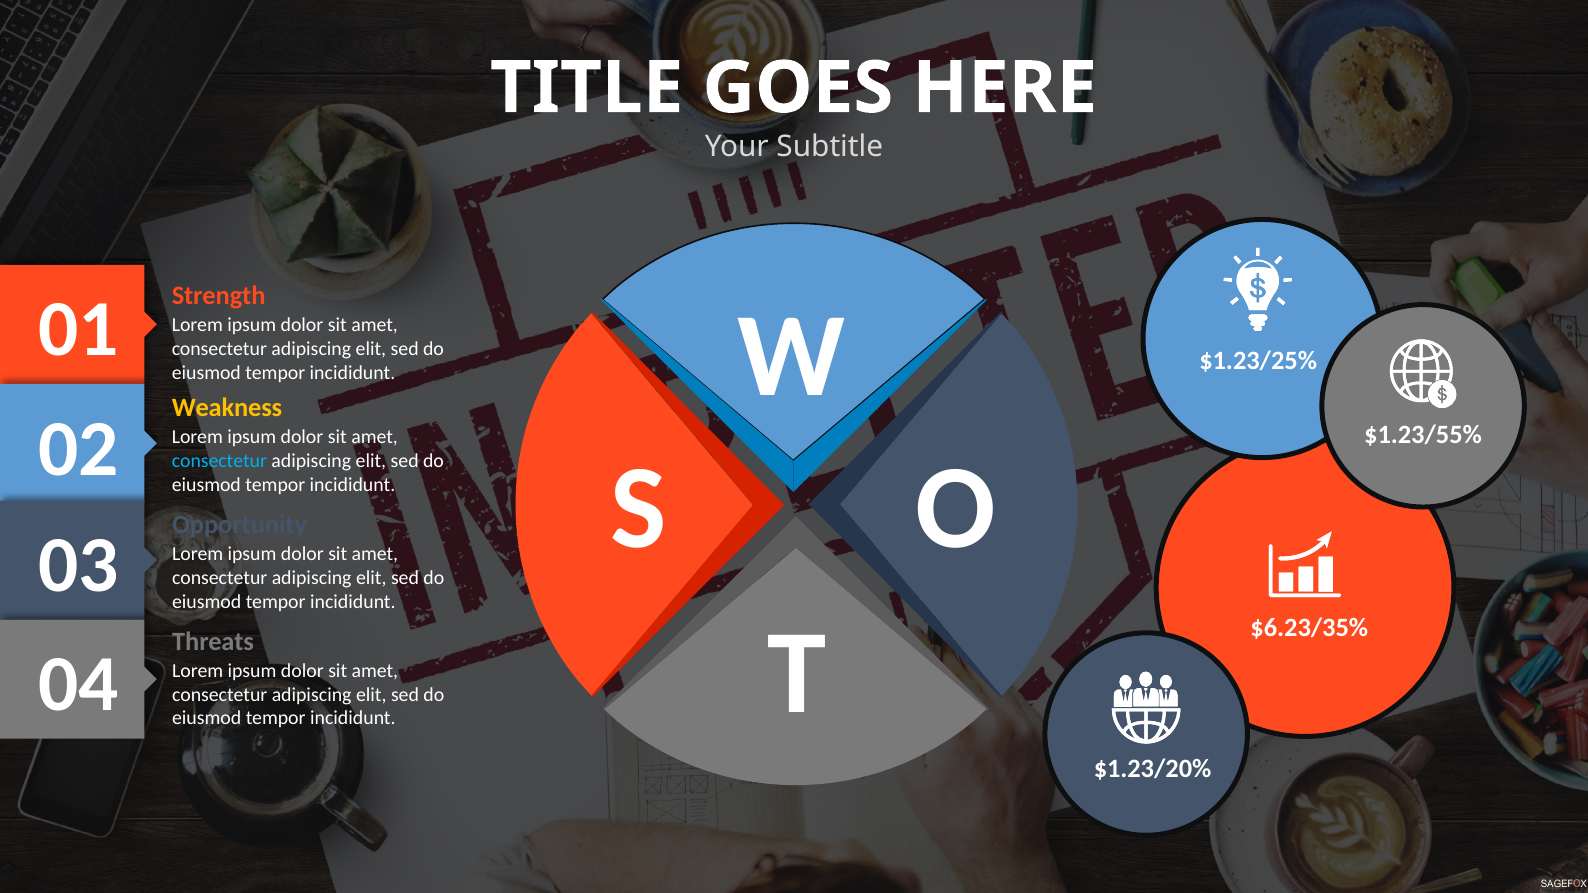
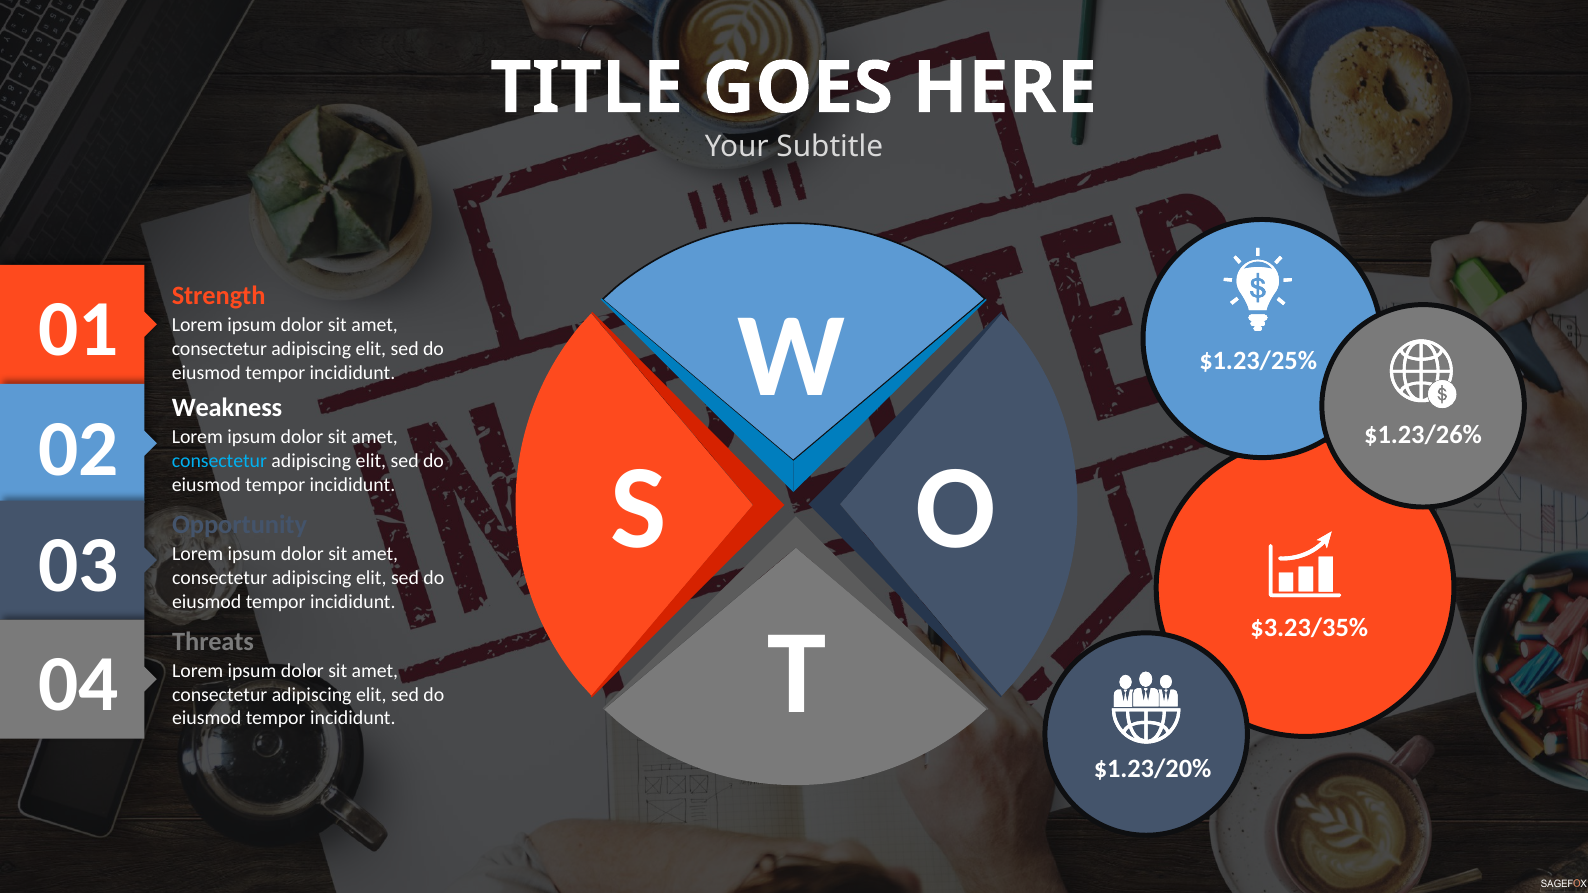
Weakness colour: yellow -> white
$1.23/55%: $1.23/55% -> $1.23/26%
$6.23/35%: $6.23/35% -> $3.23/35%
